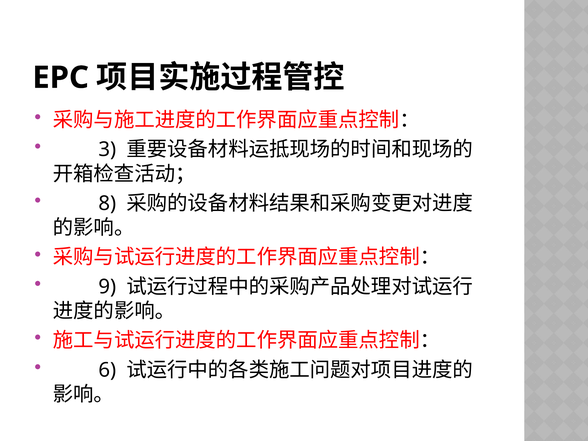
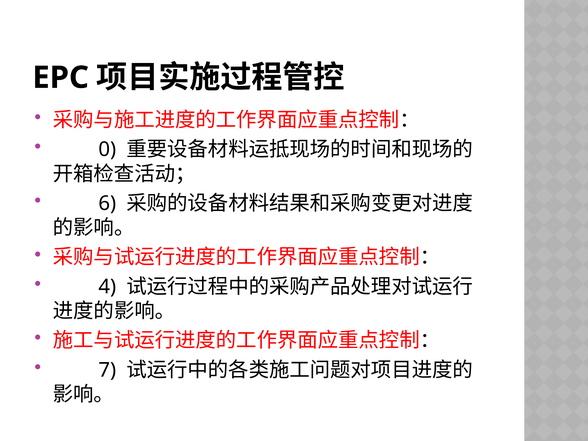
3: 3 -> 0
8: 8 -> 6
9: 9 -> 4
6: 6 -> 7
